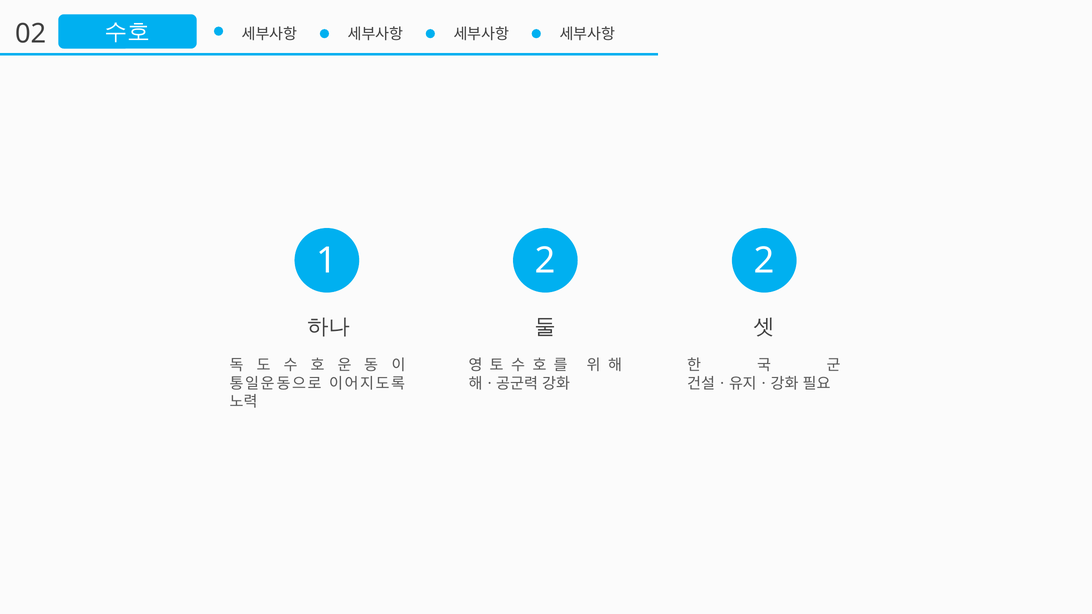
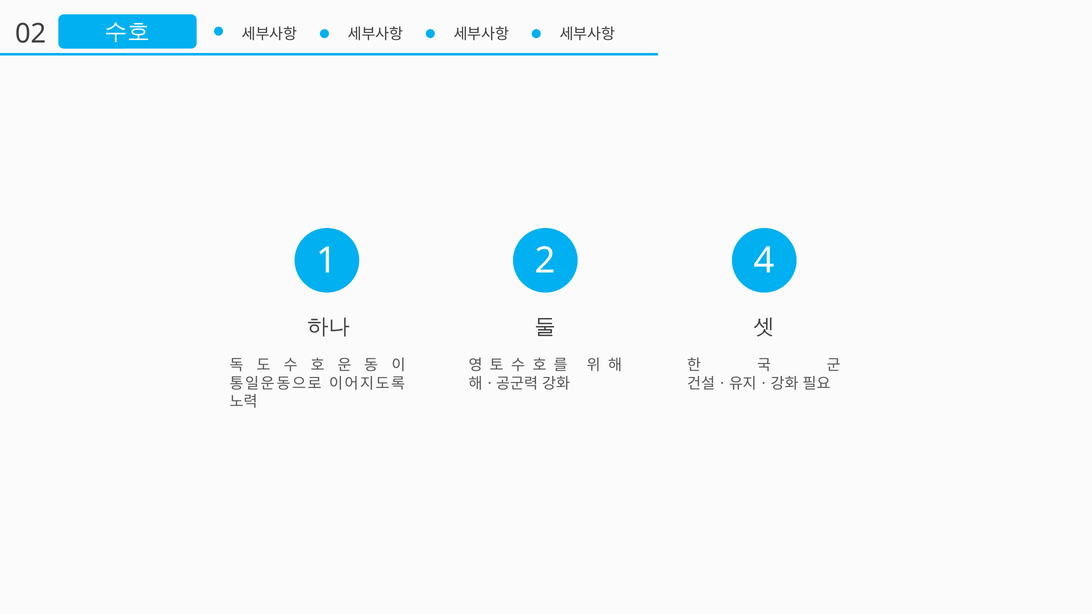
2 2: 2 -> 4
